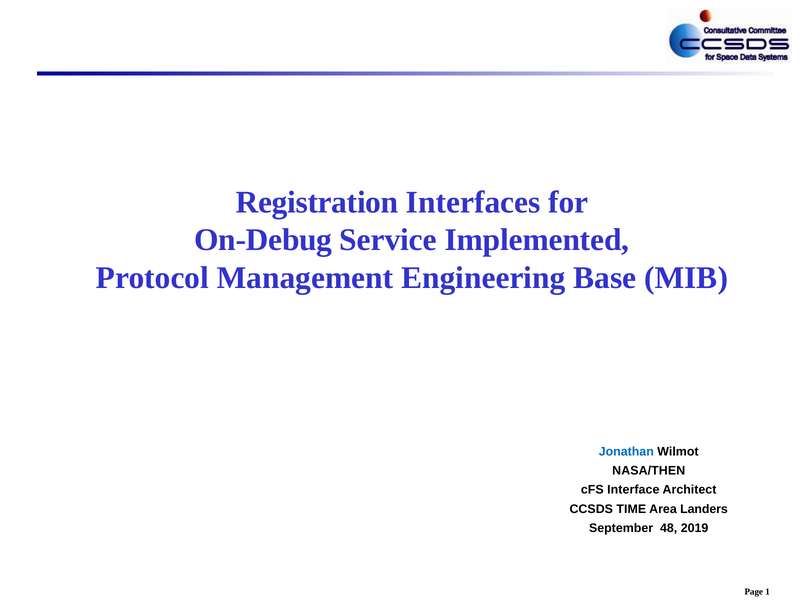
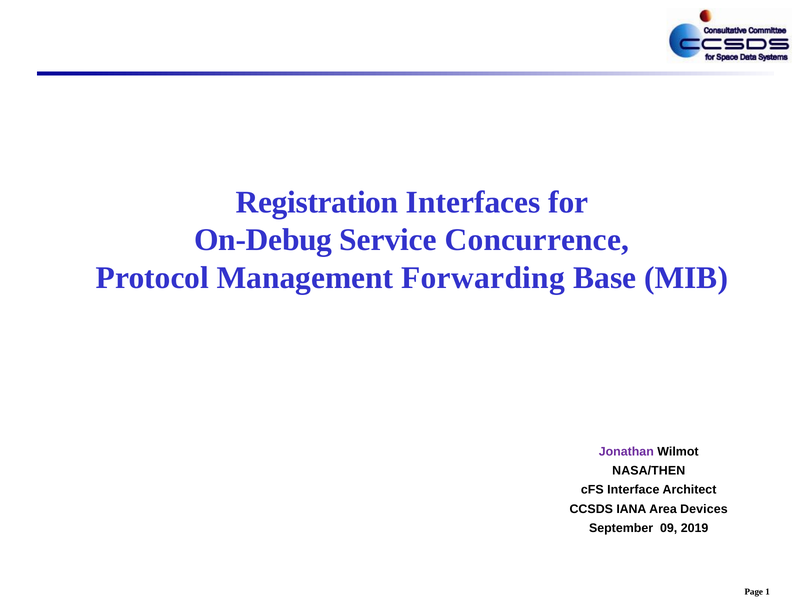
Implemented: Implemented -> Concurrence
Engineering: Engineering -> Forwarding
Jonathan colour: blue -> purple
TIME: TIME -> IANA
Landers: Landers -> Devices
48: 48 -> 09
